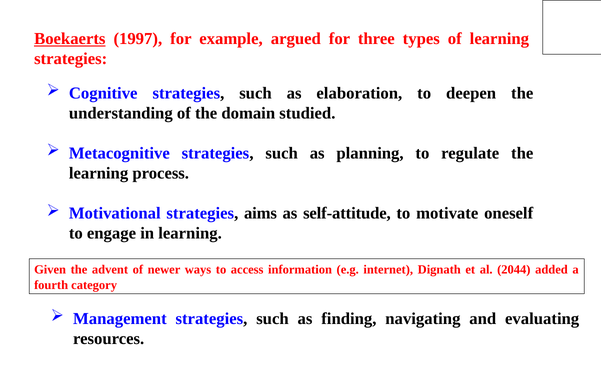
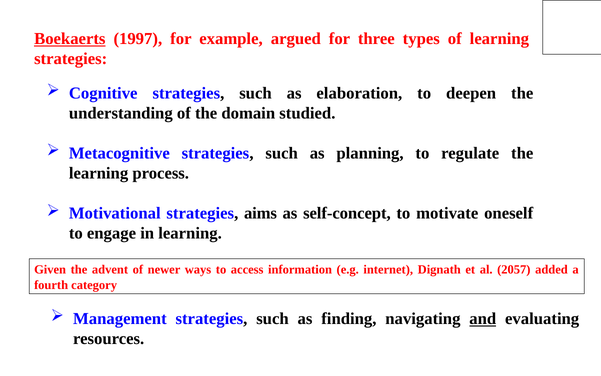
self-attitude: self-attitude -> self-concept
2044: 2044 -> 2057
and underline: none -> present
